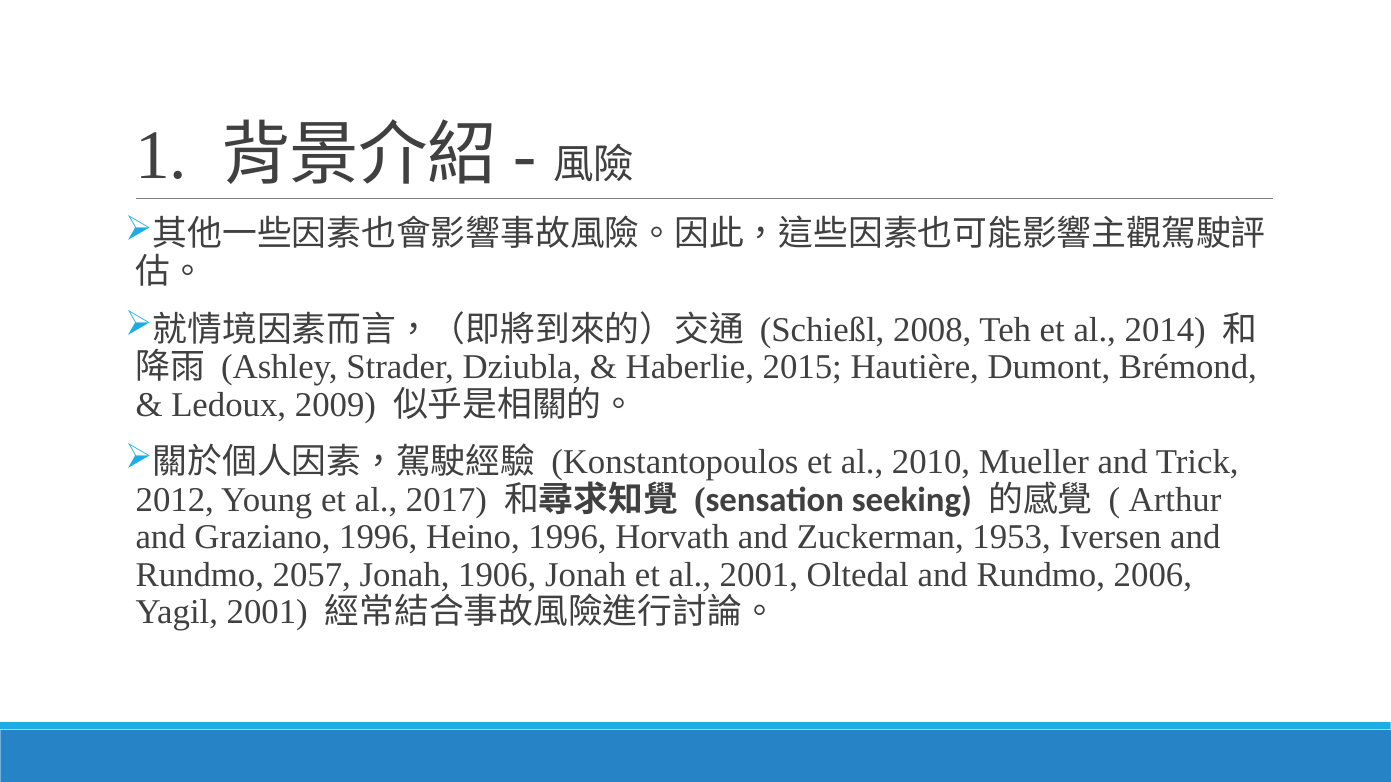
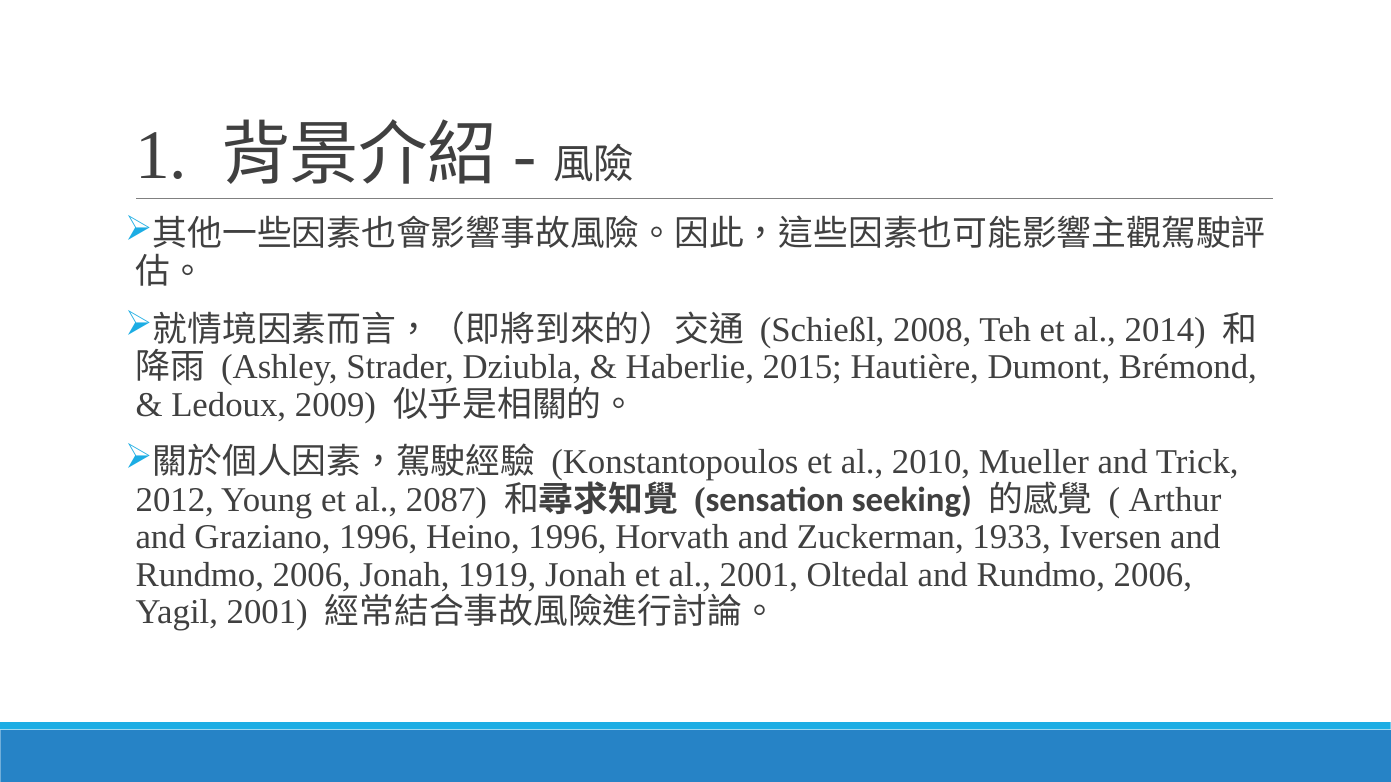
2017: 2017 -> 2087
1953: 1953 -> 1933
2057 at (312, 575): 2057 -> 2006
1906: 1906 -> 1919
